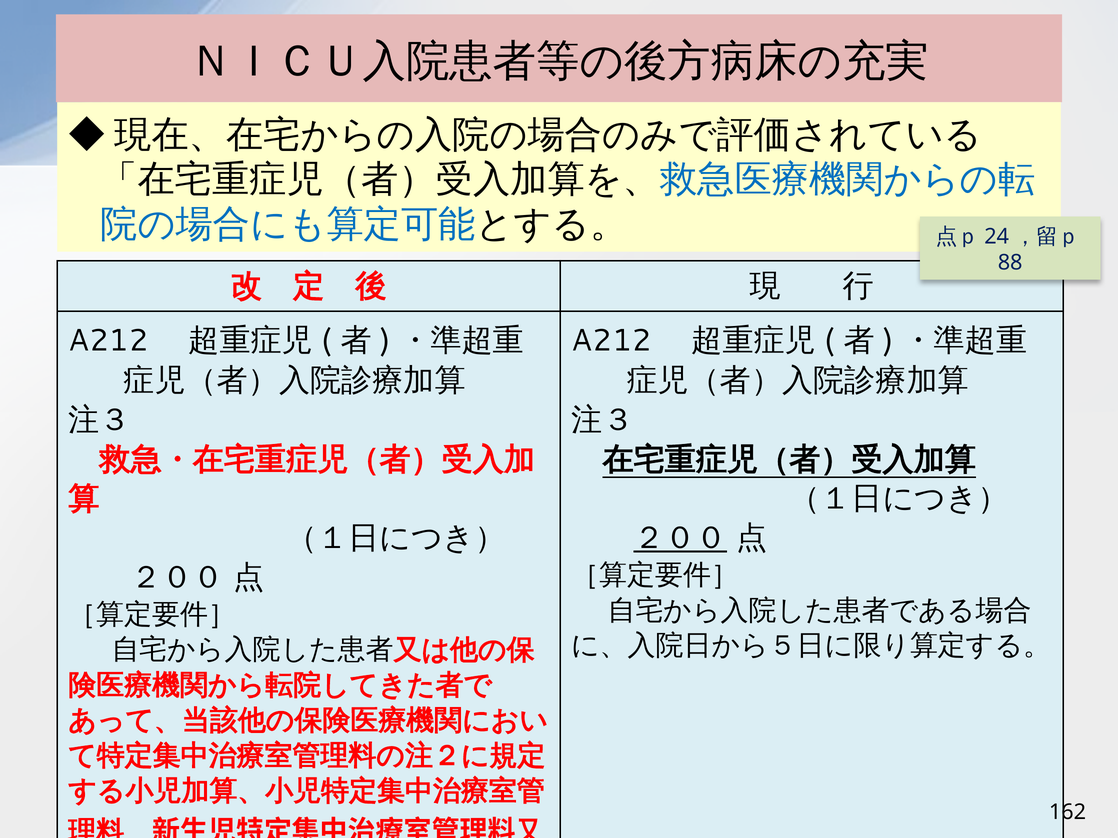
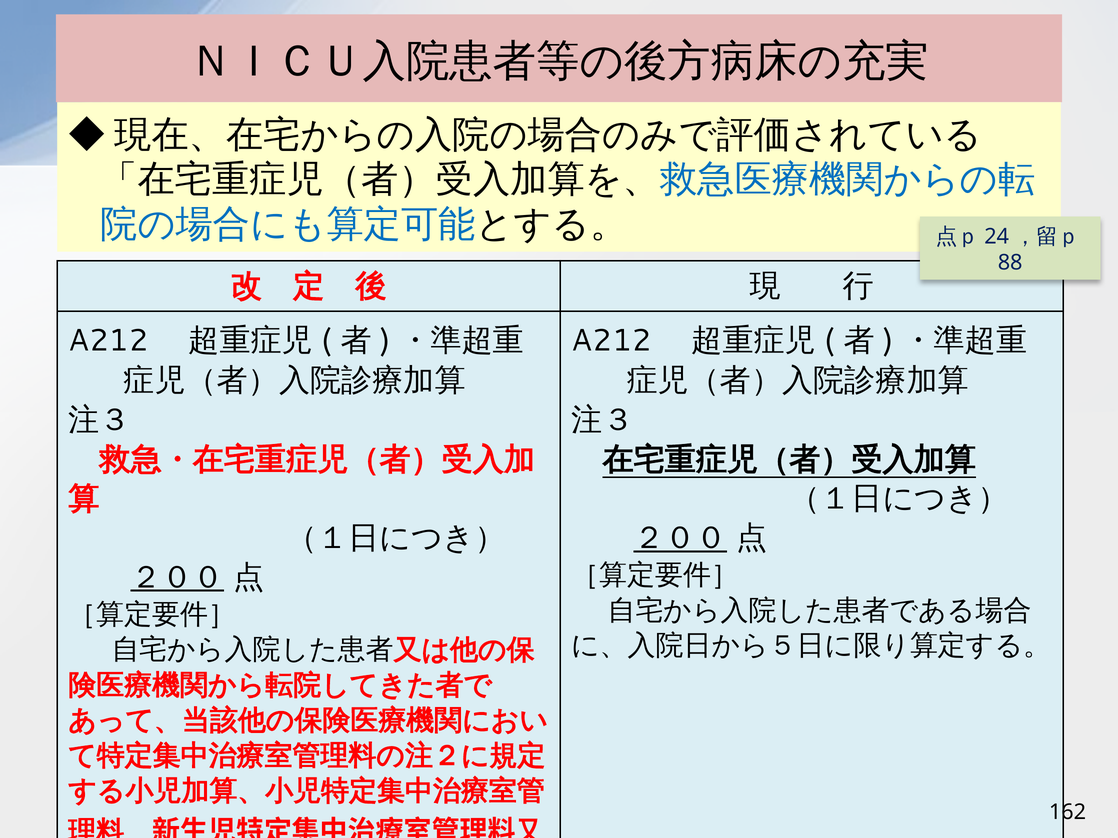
２００ at (177, 578) underline: none -> present
